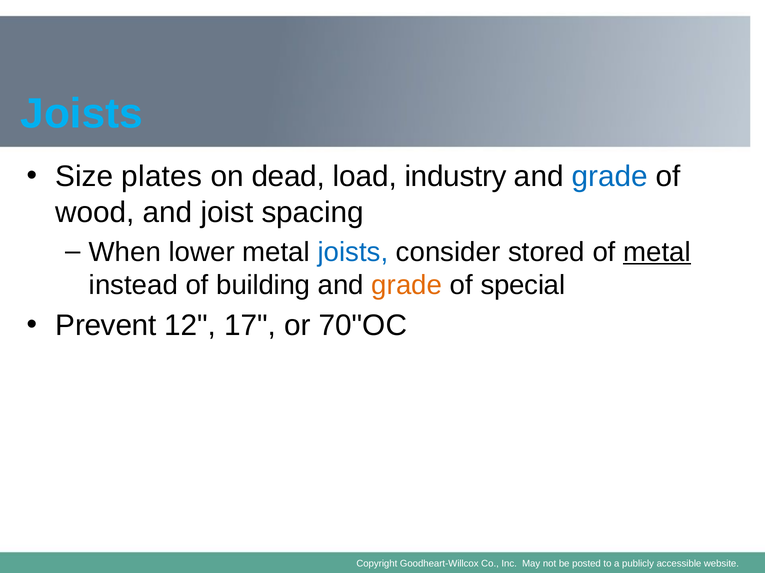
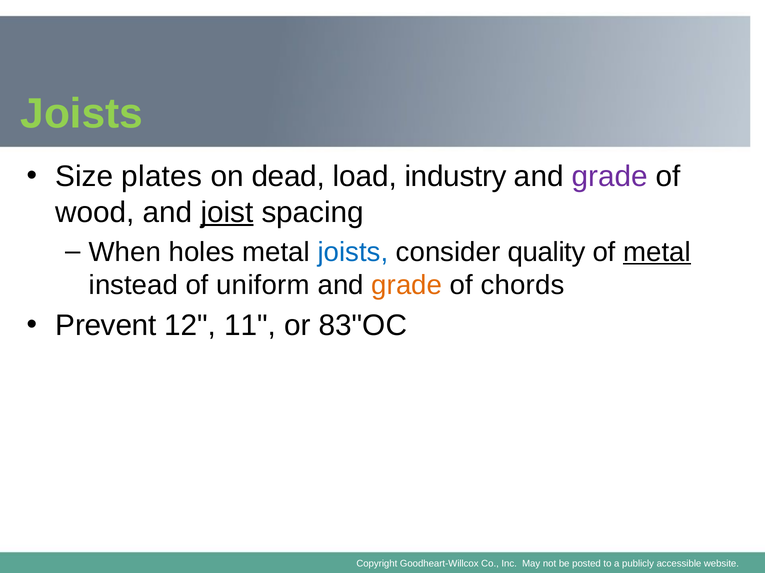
Joists at (82, 114) colour: light blue -> light green
grade at (610, 177) colour: blue -> purple
joist underline: none -> present
lower: lower -> holes
stored: stored -> quality
building: building -> uniform
special: special -> chords
17: 17 -> 11
70"OC: 70"OC -> 83"OC
